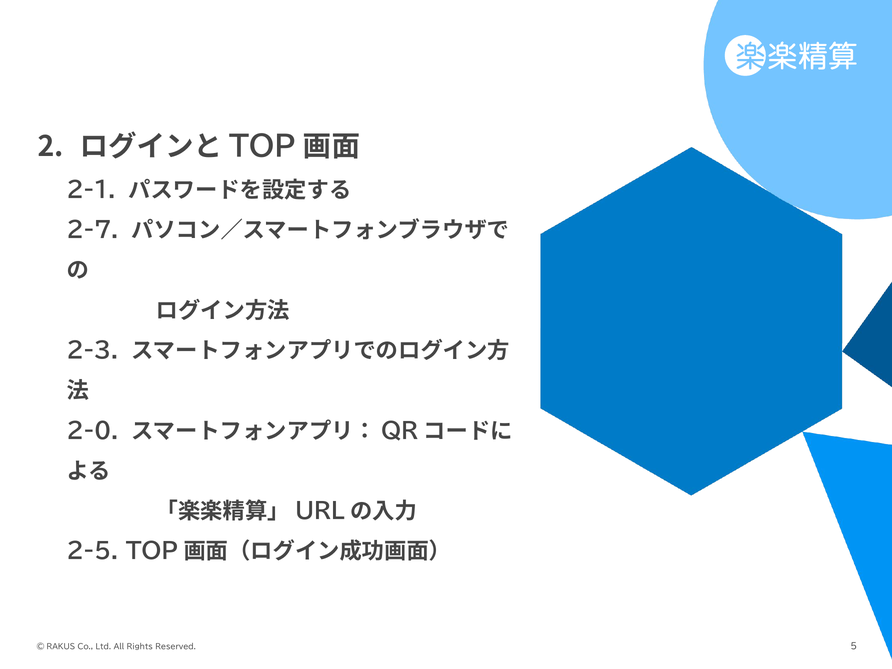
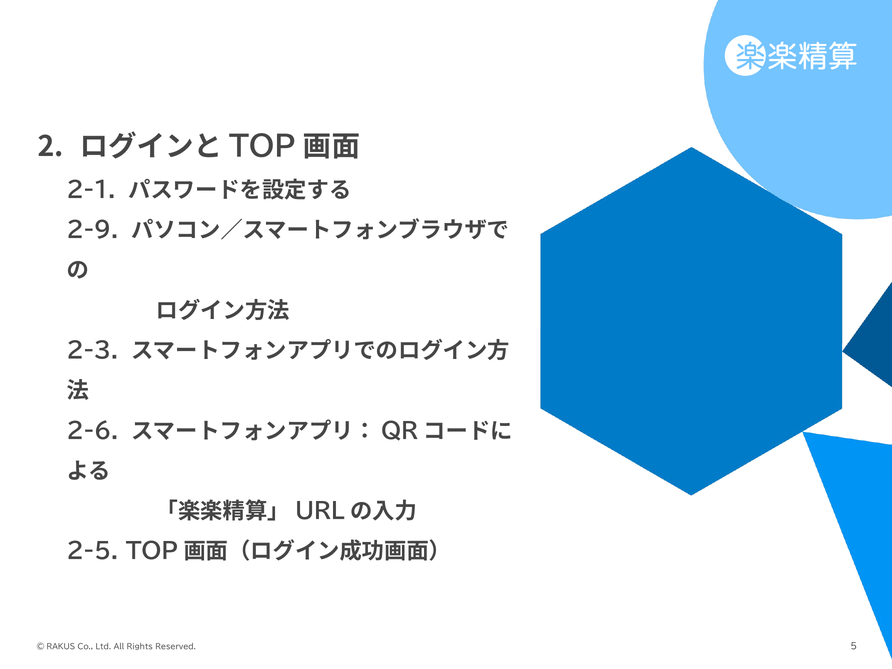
2-7: 2-7 -> 2-9
2-0: 2-0 -> 2-6
